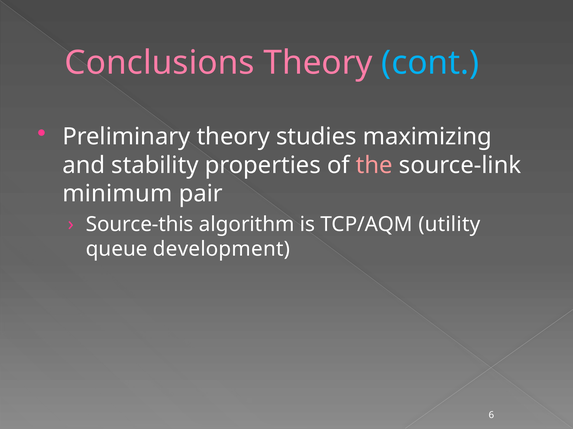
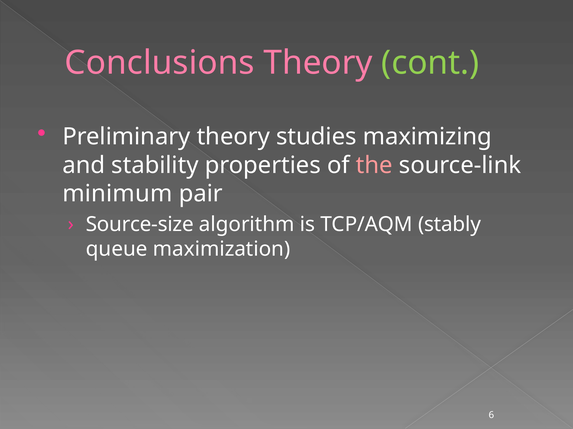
cont colour: light blue -> light green
Source-this: Source-this -> Source-size
utility: utility -> stably
development: development -> maximization
